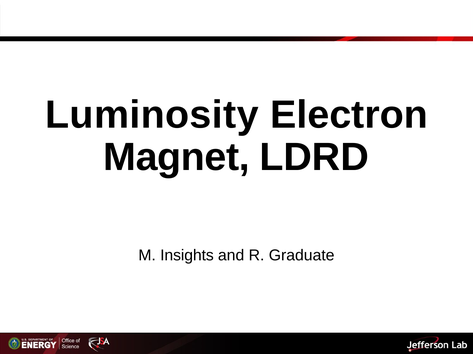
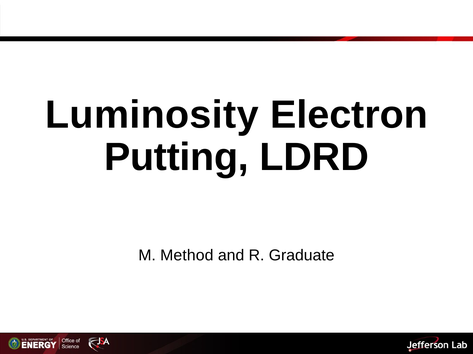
Magnet: Magnet -> Putting
Insights: Insights -> Method
